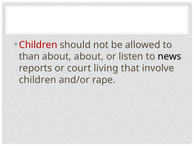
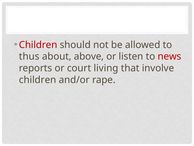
than: than -> thus
about about: about -> above
news colour: black -> red
